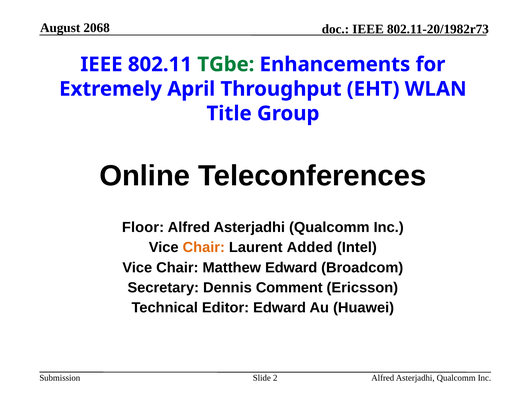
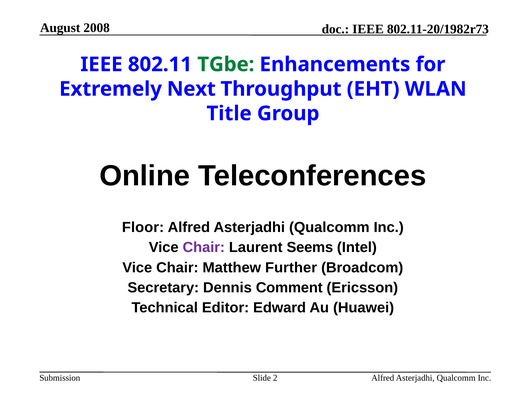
2068: 2068 -> 2008
April: April -> Next
Chair at (204, 248) colour: orange -> purple
Added: Added -> Seems
Matthew Edward: Edward -> Further
